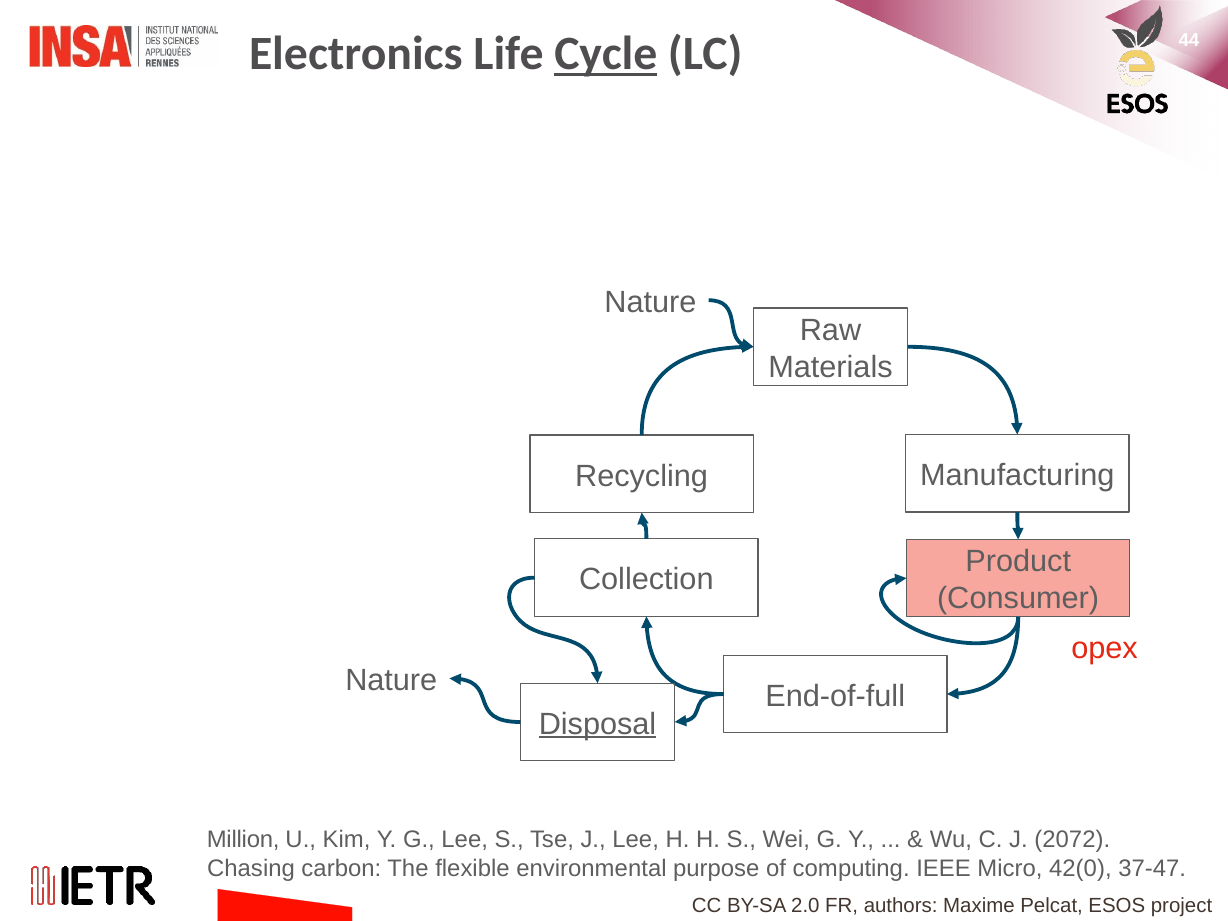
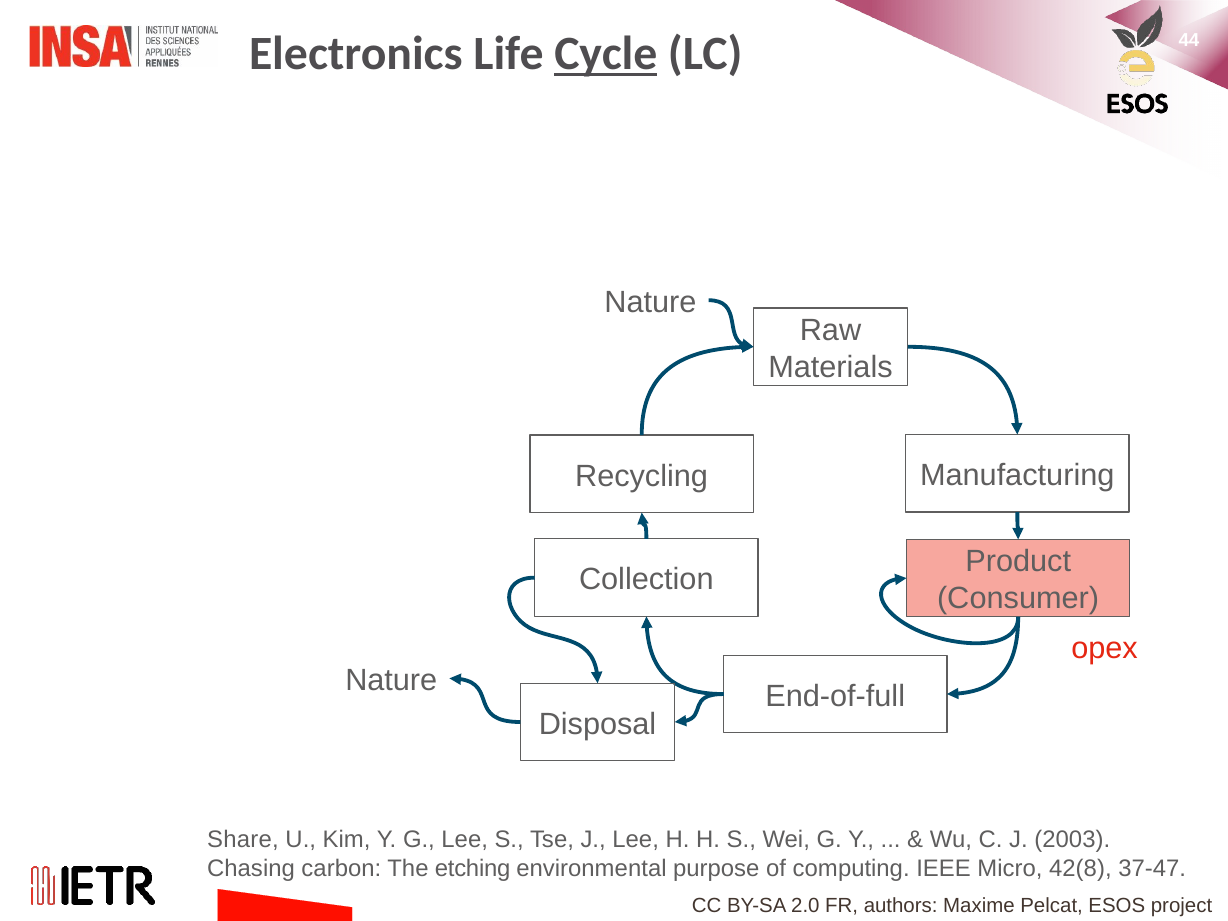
Disposal underline: present -> none
Million: Million -> Share
2072: 2072 -> 2003
flexible: flexible -> etching
42(0: 42(0 -> 42(8
